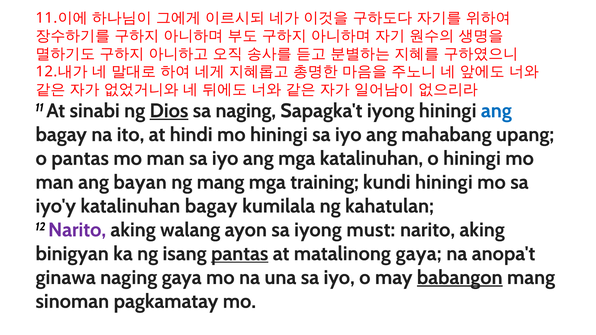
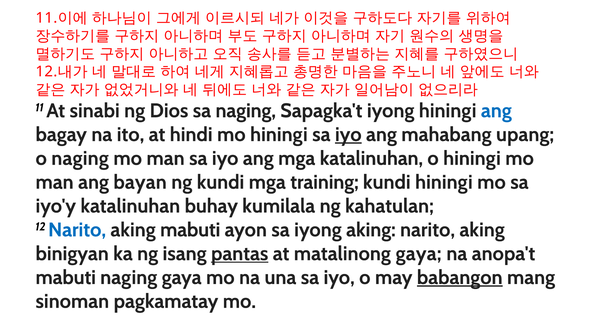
Dios underline: present -> none
iyo at (348, 135) underline: none -> present
o pantas: pantas -> naging
ng mang: mang -> kundi
katalinuhan bagay: bagay -> buhay
Narito at (77, 230) colour: purple -> blue
aking walang: walang -> mabuti
iyong must: must -> aking
ginawa at (66, 278): ginawa -> mabuti
